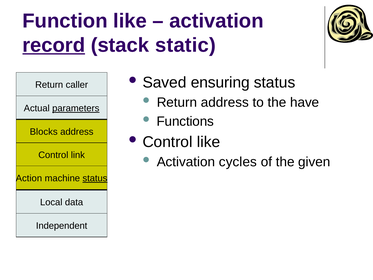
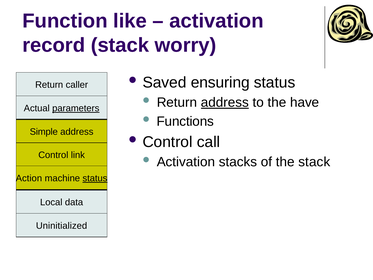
record underline: present -> none
static: static -> worry
address at (225, 102) underline: none -> present
Blocks: Blocks -> Simple
Control like: like -> call
cycles: cycles -> stacks
the given: given -> stack
Independent: Independent -> Uninitialized
